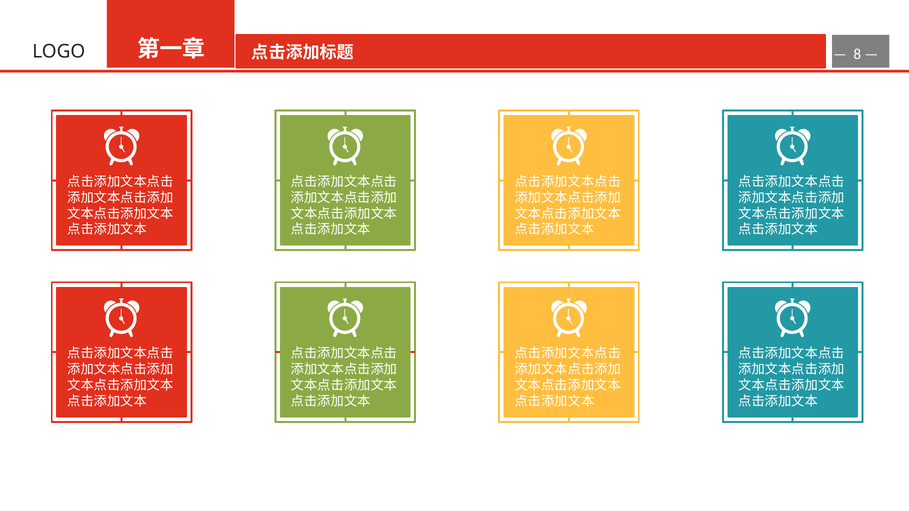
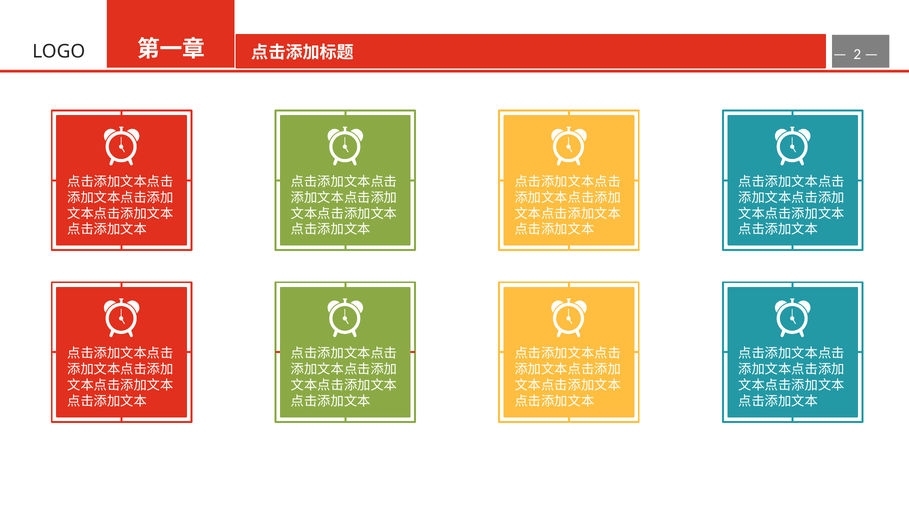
8: 8 -> 2
